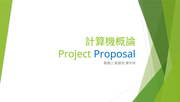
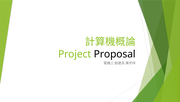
Proposal colour: blue -> black
